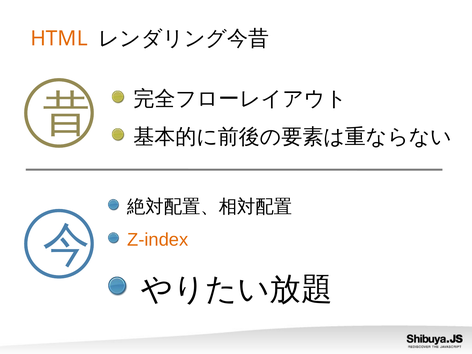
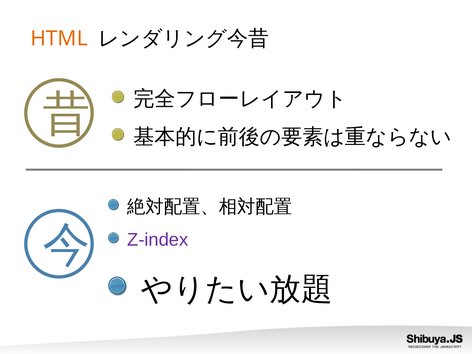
Z-index colour: orange -> purple
